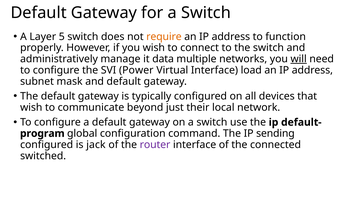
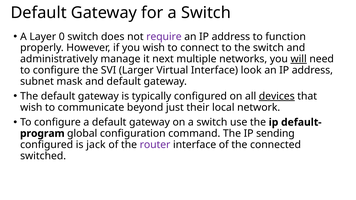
5: 5 -> 0
require colour: orange -> purple
data: data -> next
Power: Power -> Larger
load: load -> look
devices underline: none -> present
